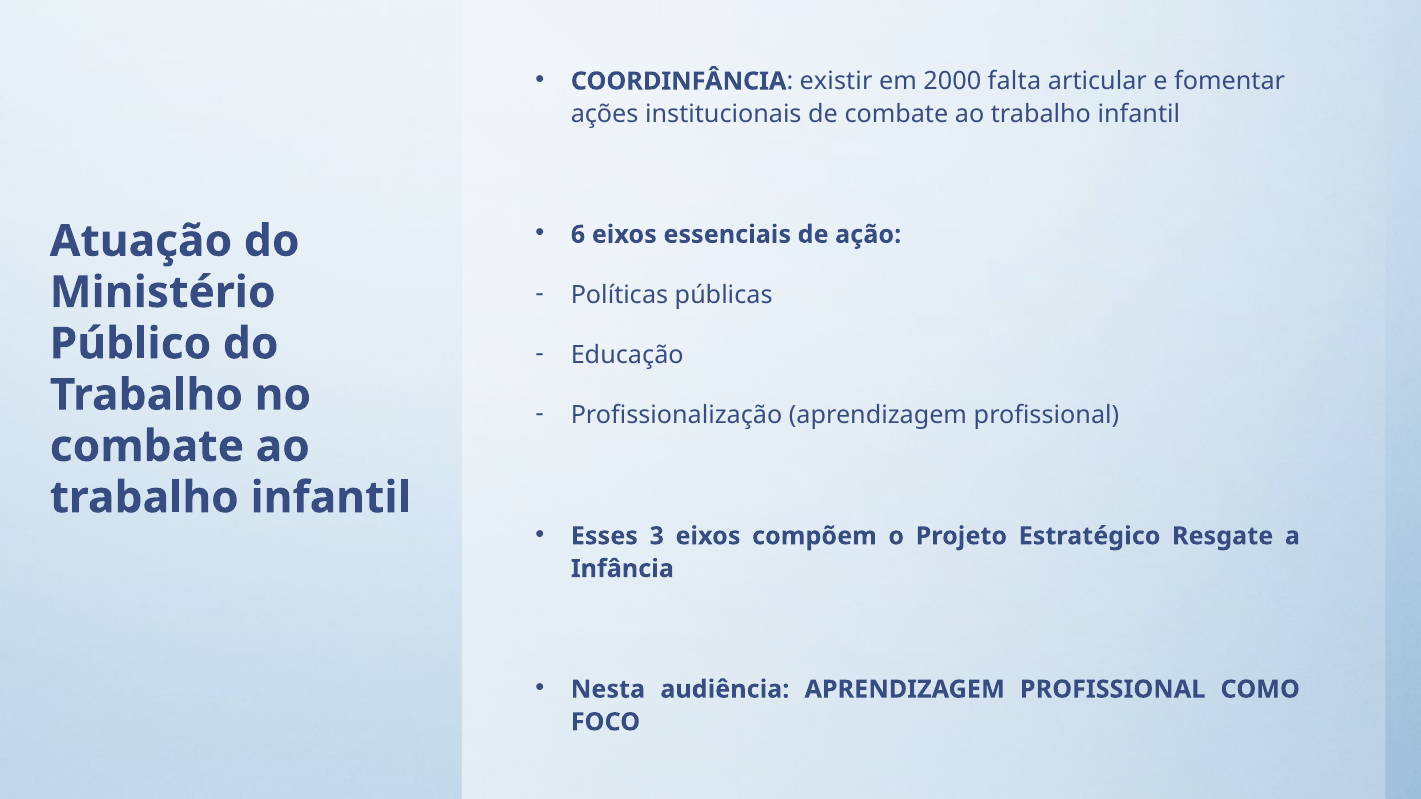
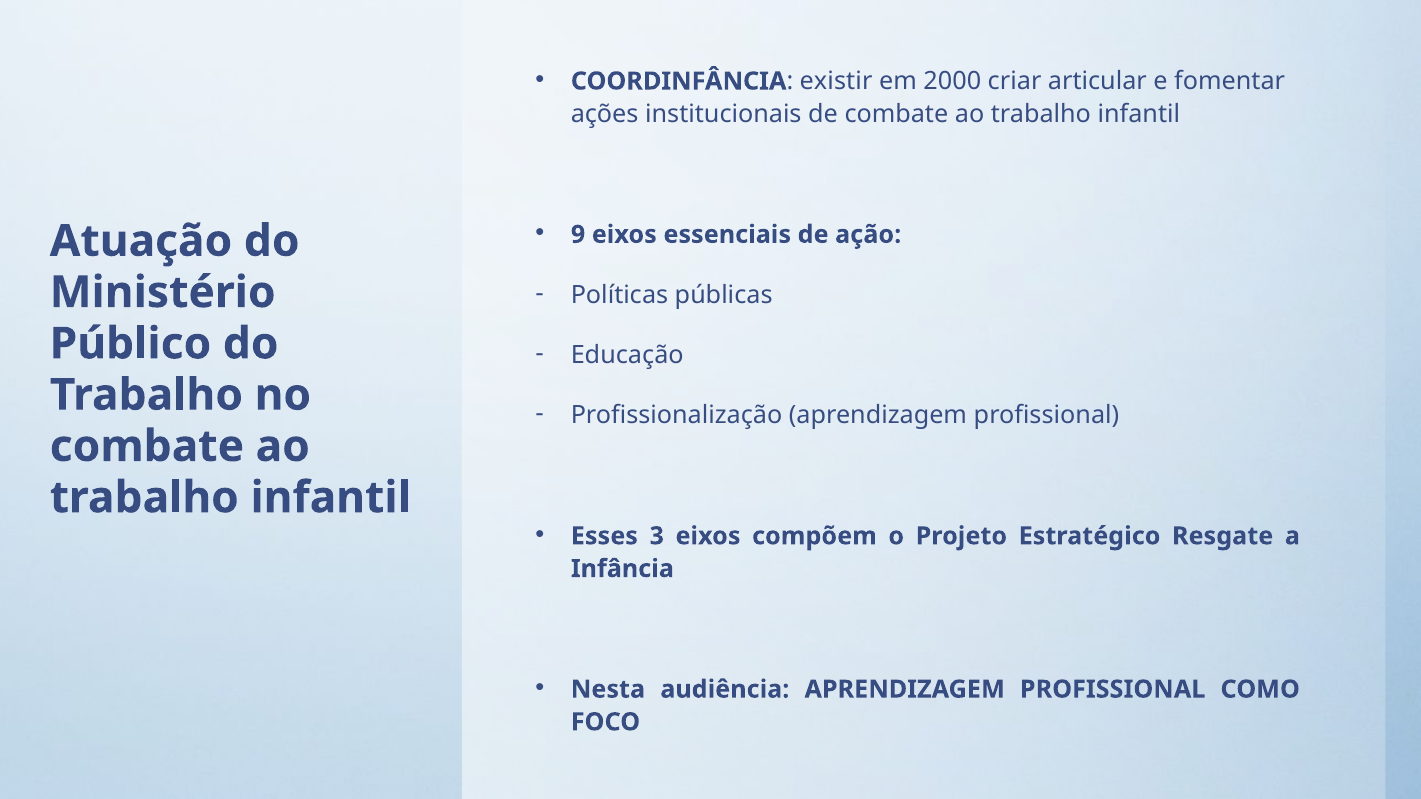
falta: falta -> criar
6: 6 -> 9
